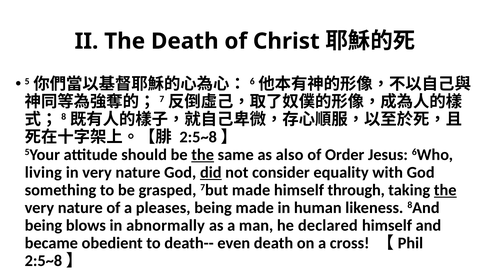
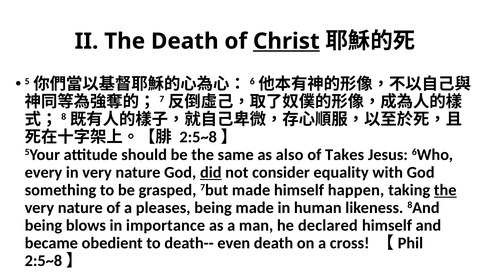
Christ underline: none -> present
the at (203, 155) underline: present -> none
Order: Order -> Takes
living: living -> every
through: through -> happen
abnormally: abnormally -> importance
